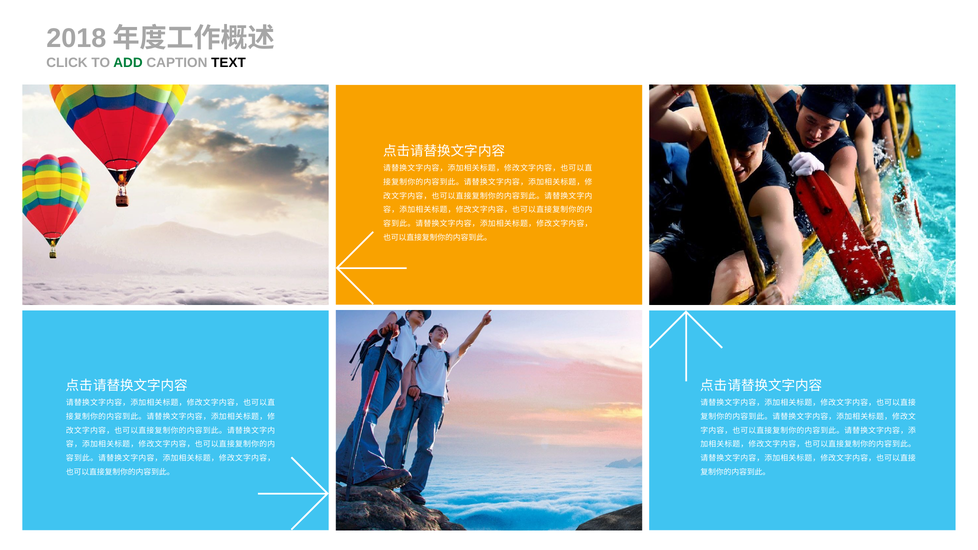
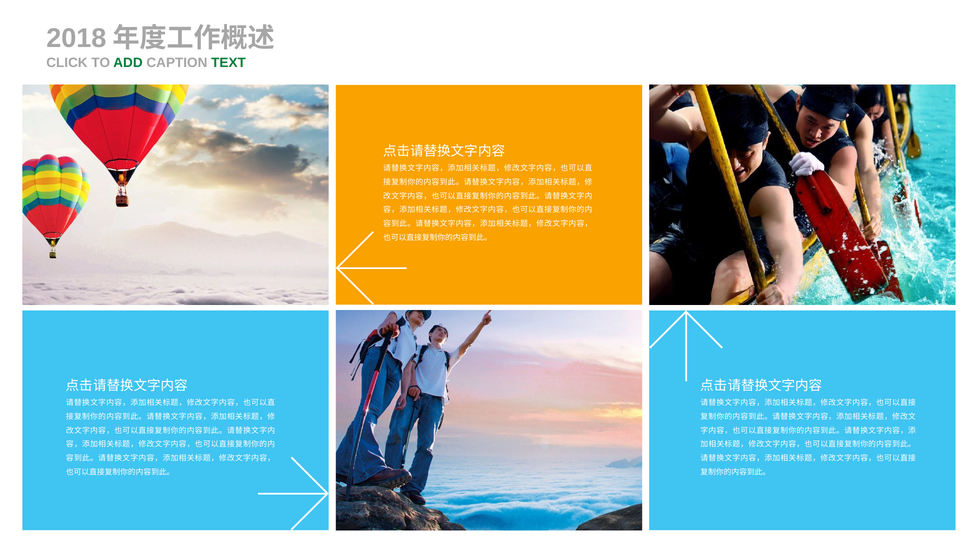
TEXT colour: black -> green
